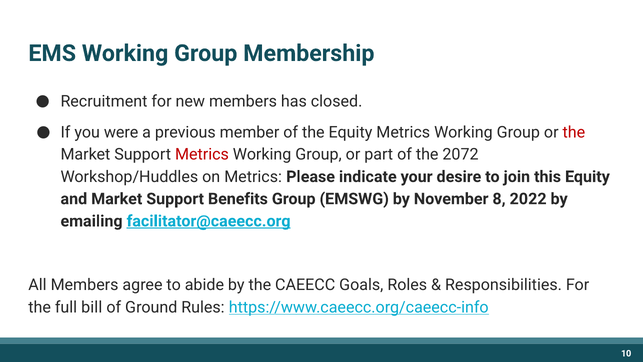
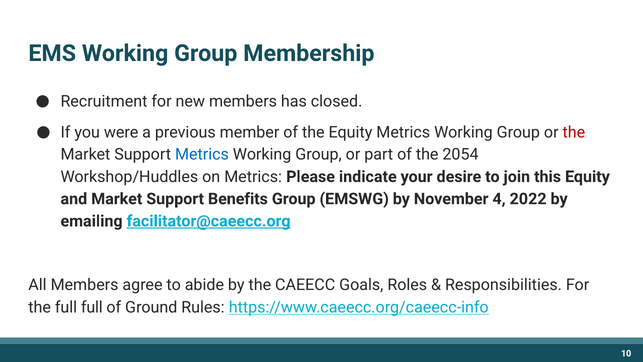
Metrics at (202, 154) colour: red -> blue
2072: 2072 -> 2054
8: 8 -> 4
full bill: bill -> full
